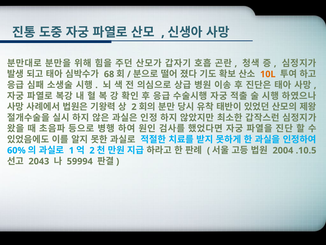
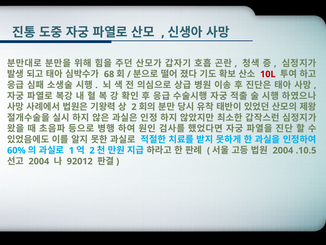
10L colour: orange -> red
2043 at (39, 161): 2043 -> 2004
59994: 59994 -> 92012
